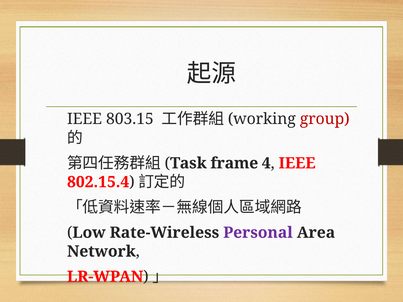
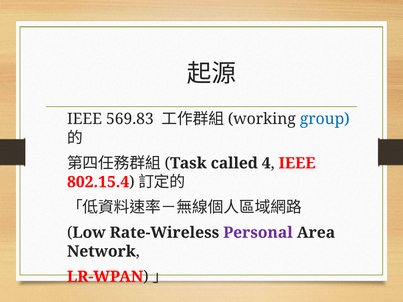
803.15: 803.15 -> 569.83
group colour: red -> blue
frame: frame -> called
